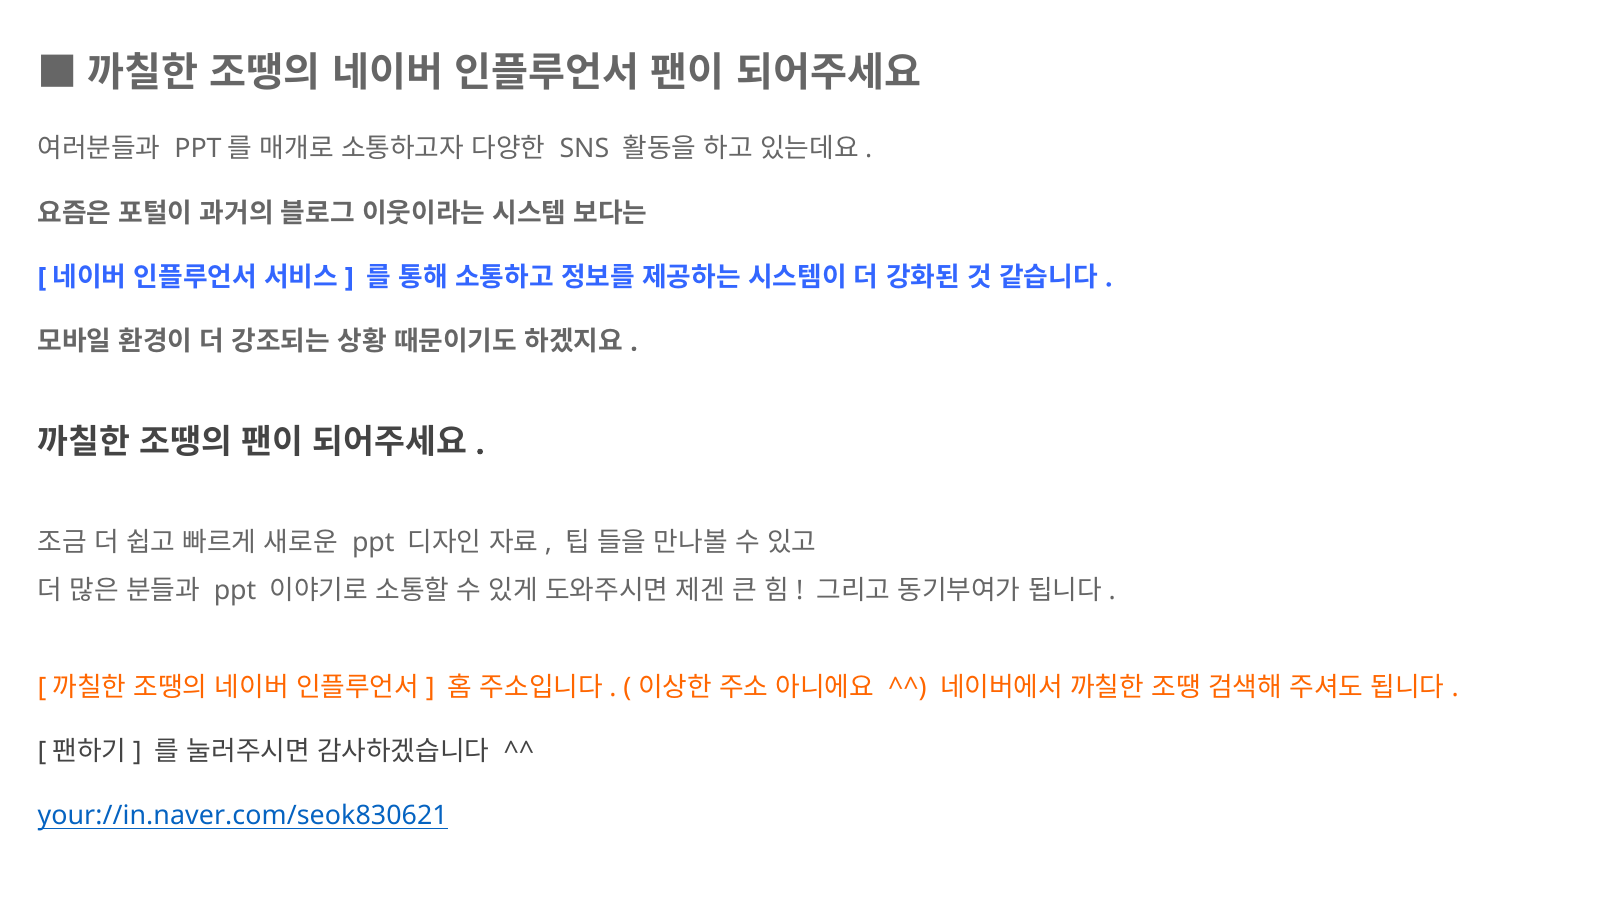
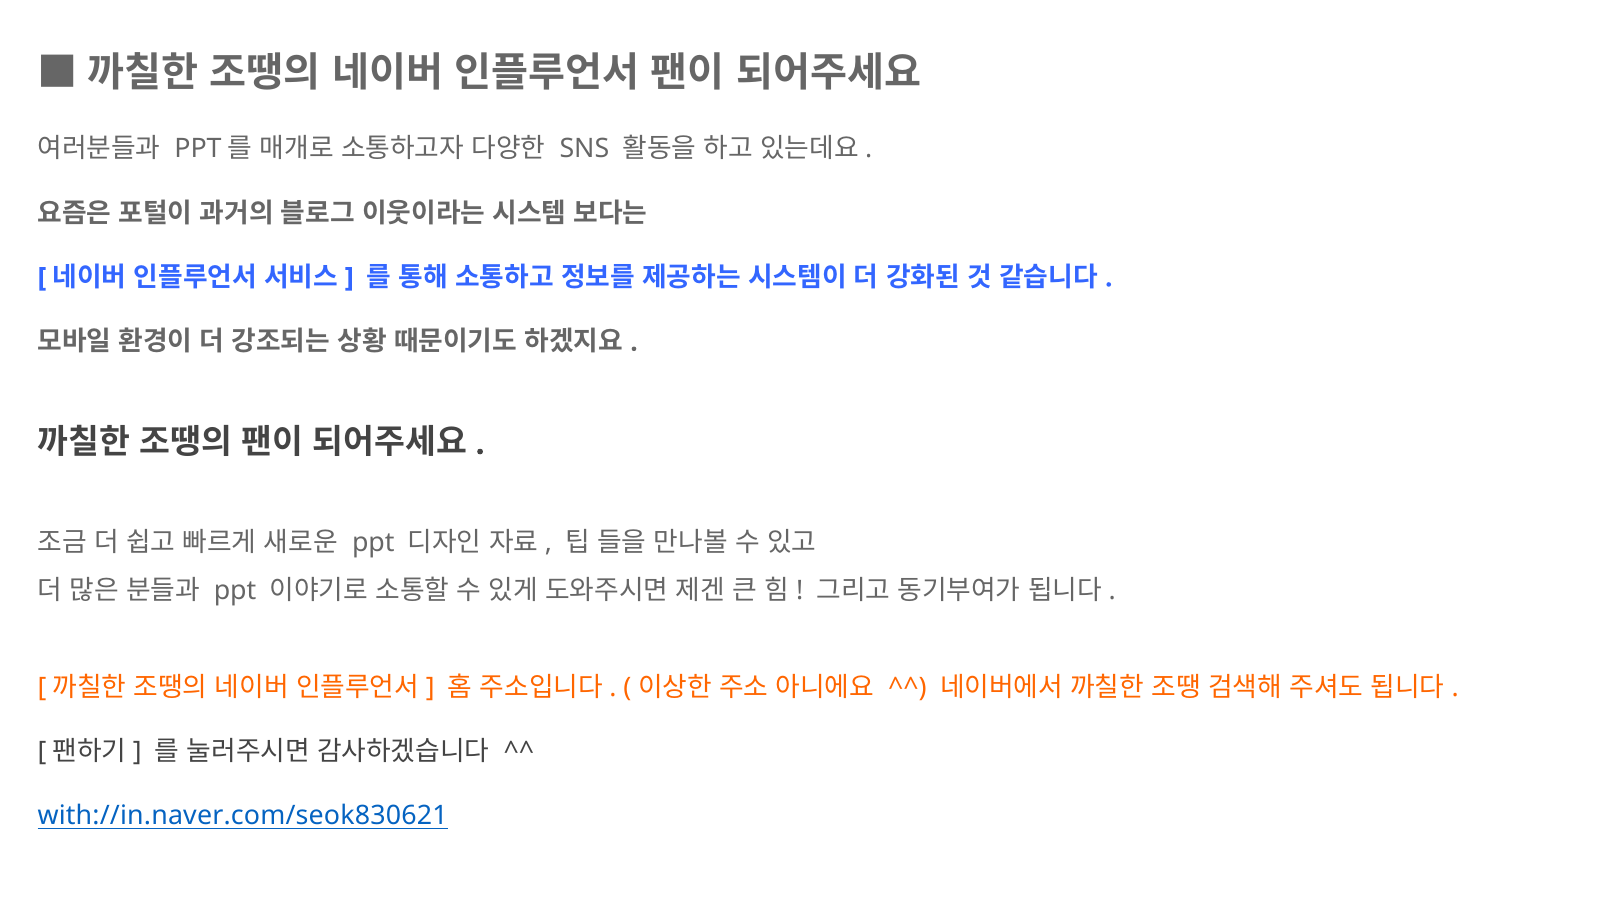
your://in.naver.com/seok830621: your://in.naver.com/seok830621 -> with://in.naver.com/seok830621
